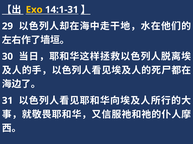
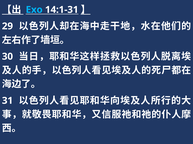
Exo colour: yellow -> light blue
